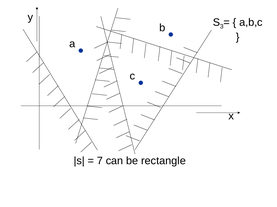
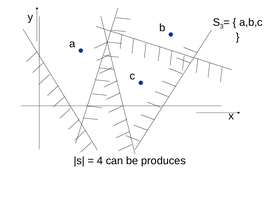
7: 7 -> 4
rectangle: rectangle -> produces
